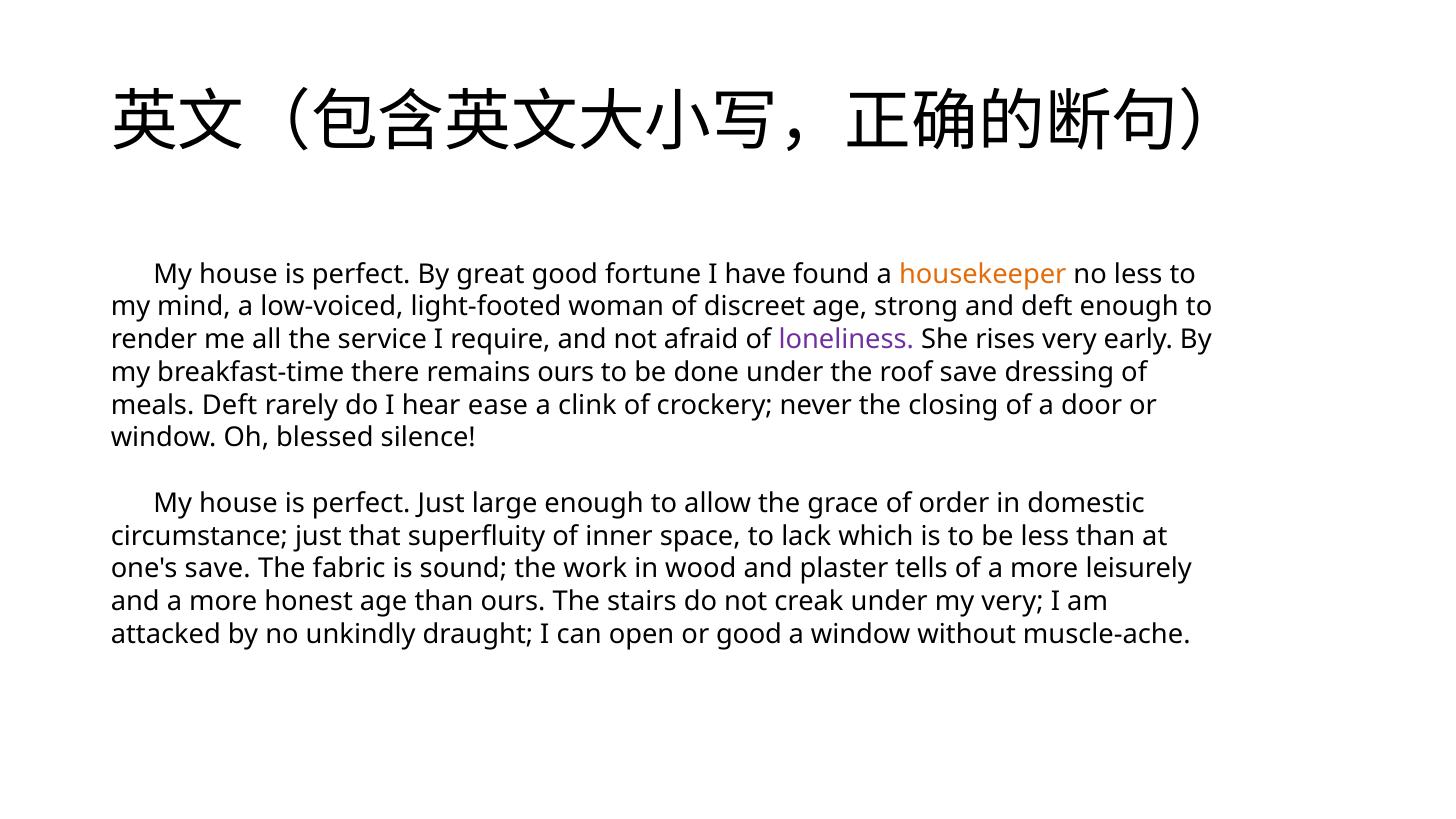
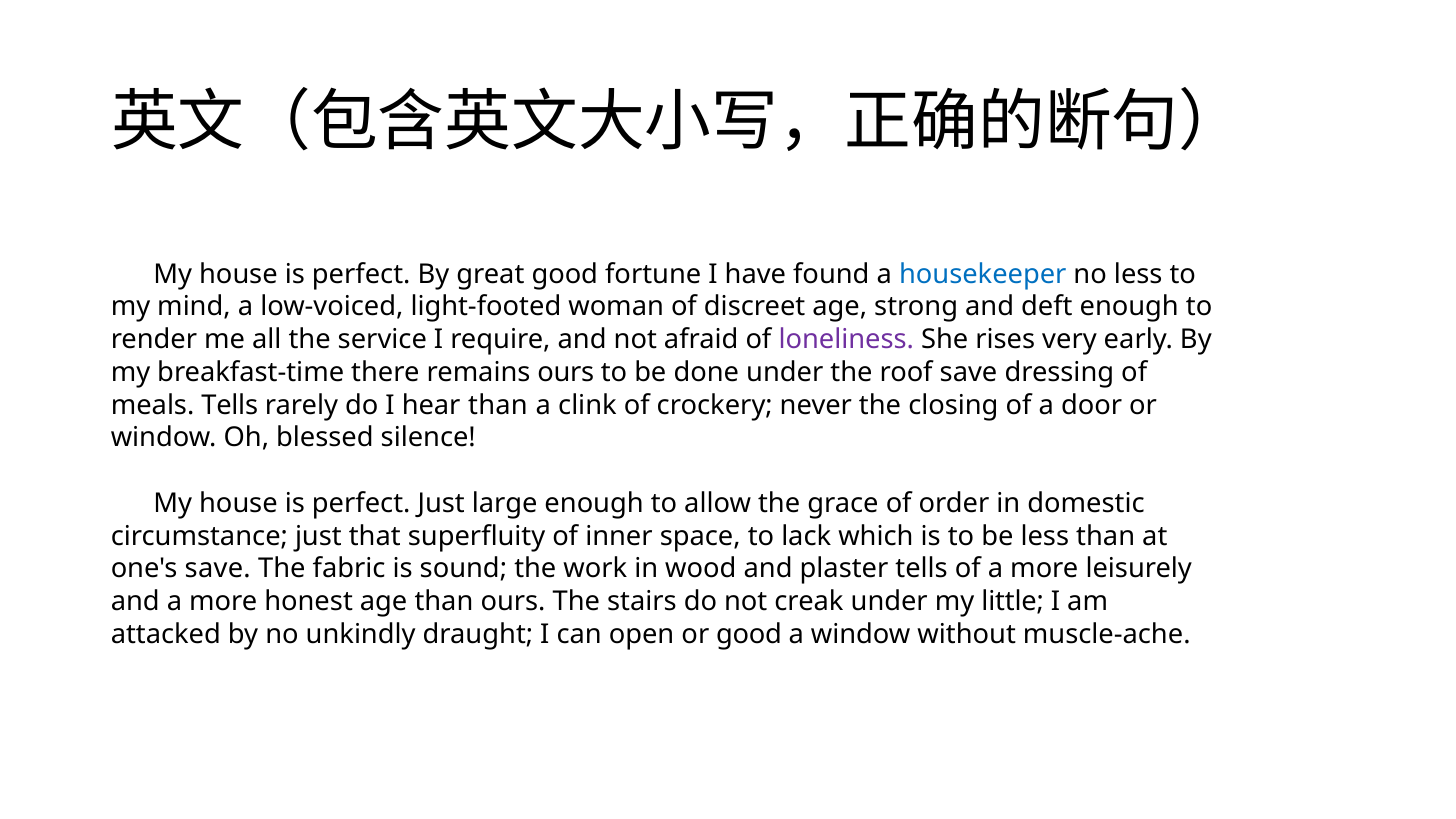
housekeeper colour: orange -> blue
meals Deft: Deft -> Tells
hear ease: ease -> than
my very: very -> little
